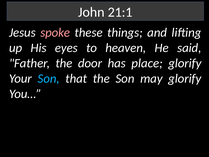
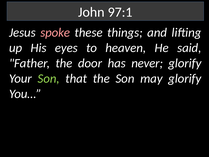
21:1: 21:1 -> 97:1
place: place -> never
Son at (49, 78) colour: light blue -> light green
